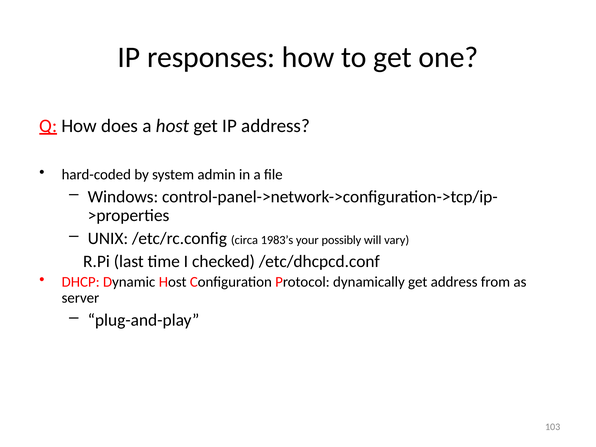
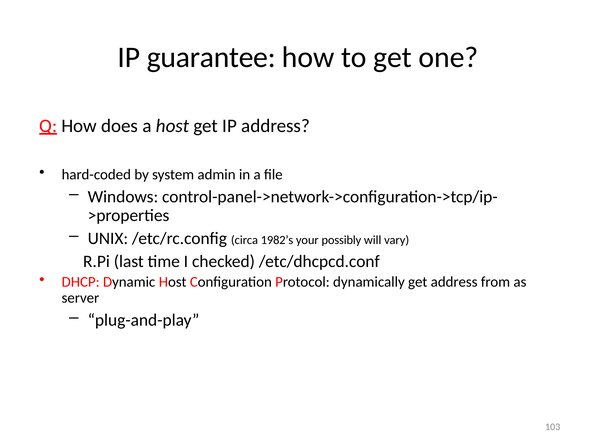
responses: responses -> guarantee
1983’s: 1983’s -> 1982’s
